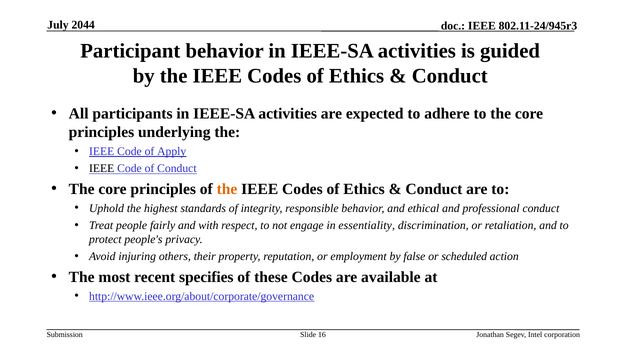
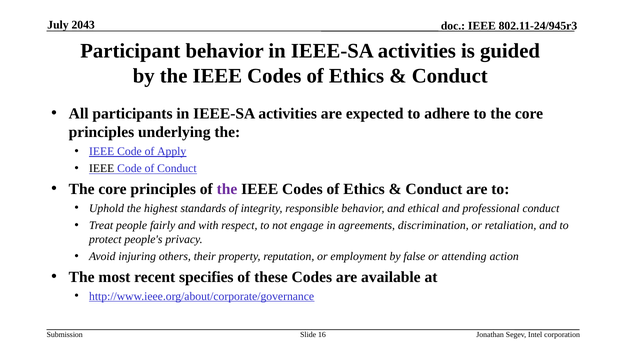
2044: 2044 -> 2043
the at (227, 189) colour: orange -> purple
essentiality: essentiality -> agreements
scheduled: scheduled -> attending
